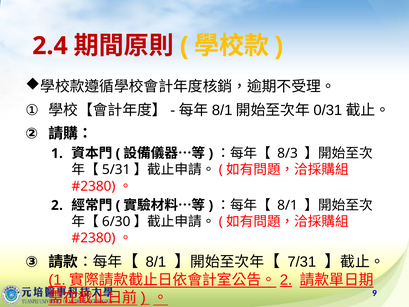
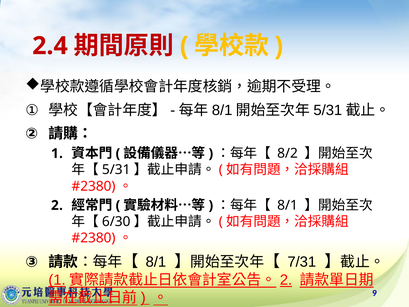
0/31 at (328, 110): 0/31 -> 5/31
8/3: 8/3 -> 8/2
